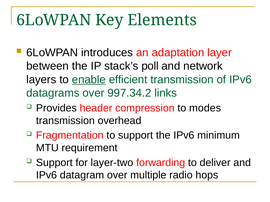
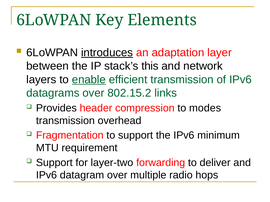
introduces underline: none -> present
poll: poll -> this
997.34.2: 997.34.2 -> 802.15.2
